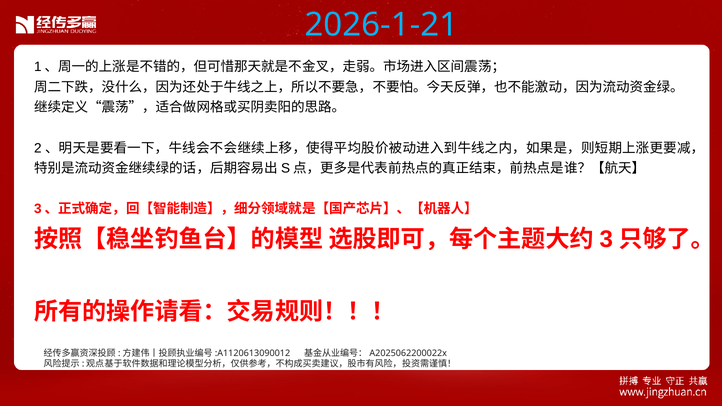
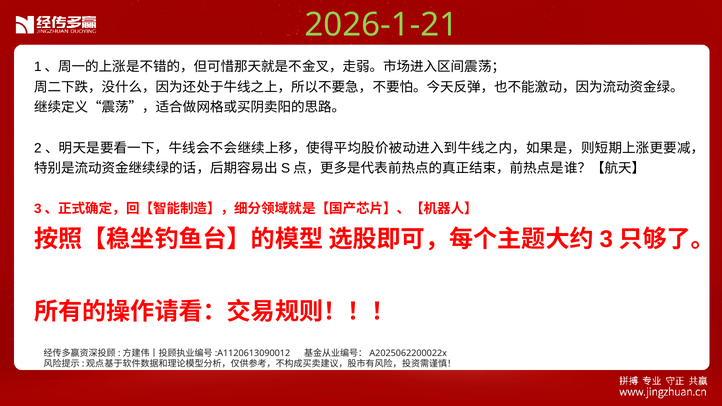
2026-1-21 colour: light blue -> light green
